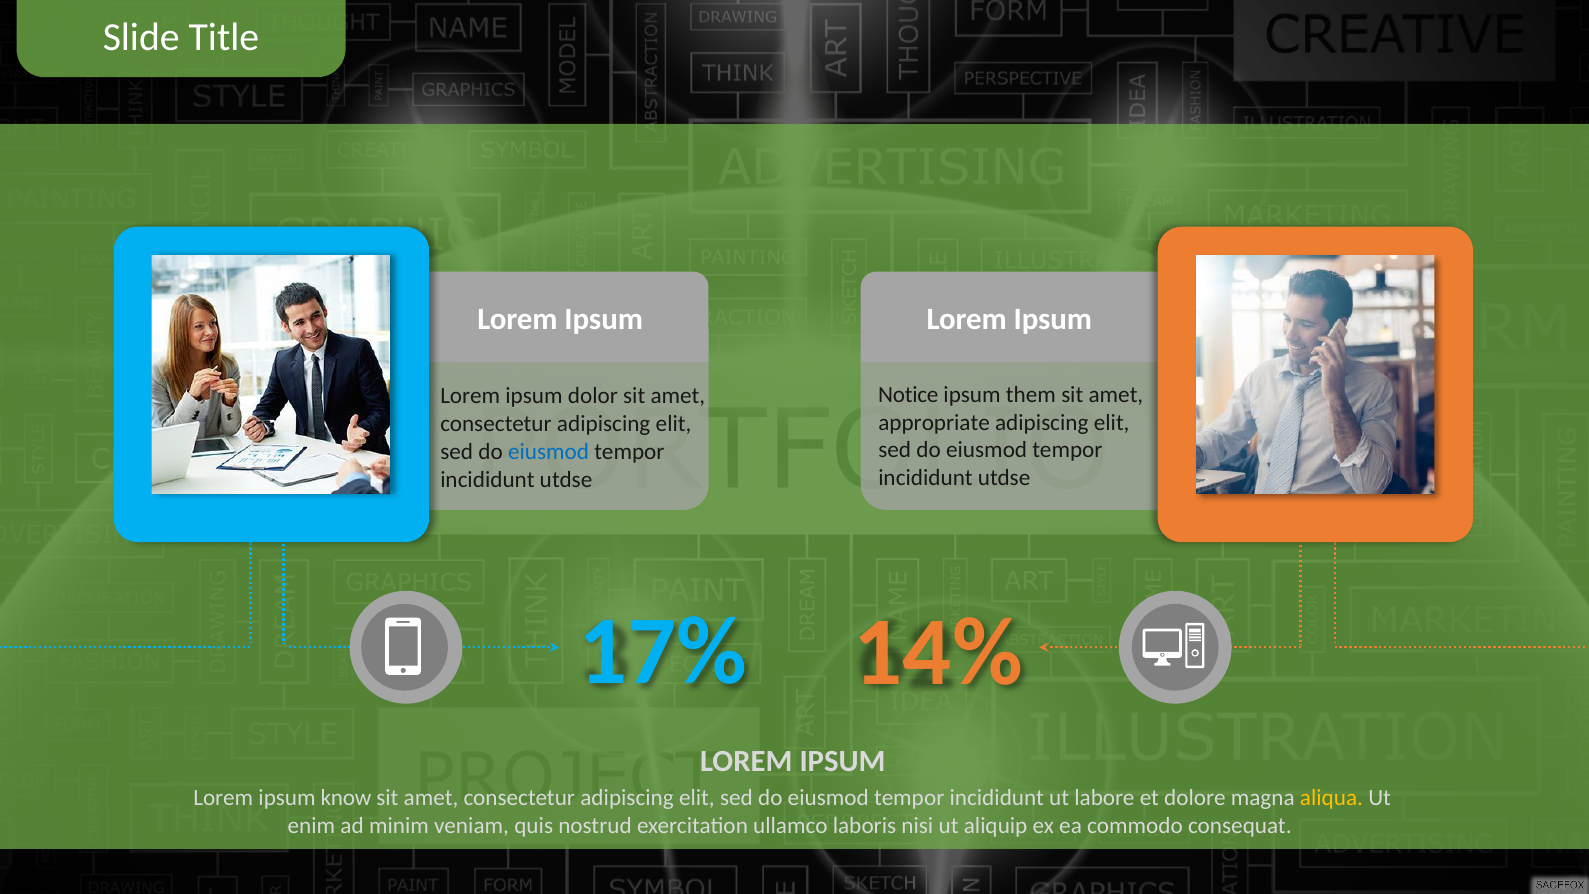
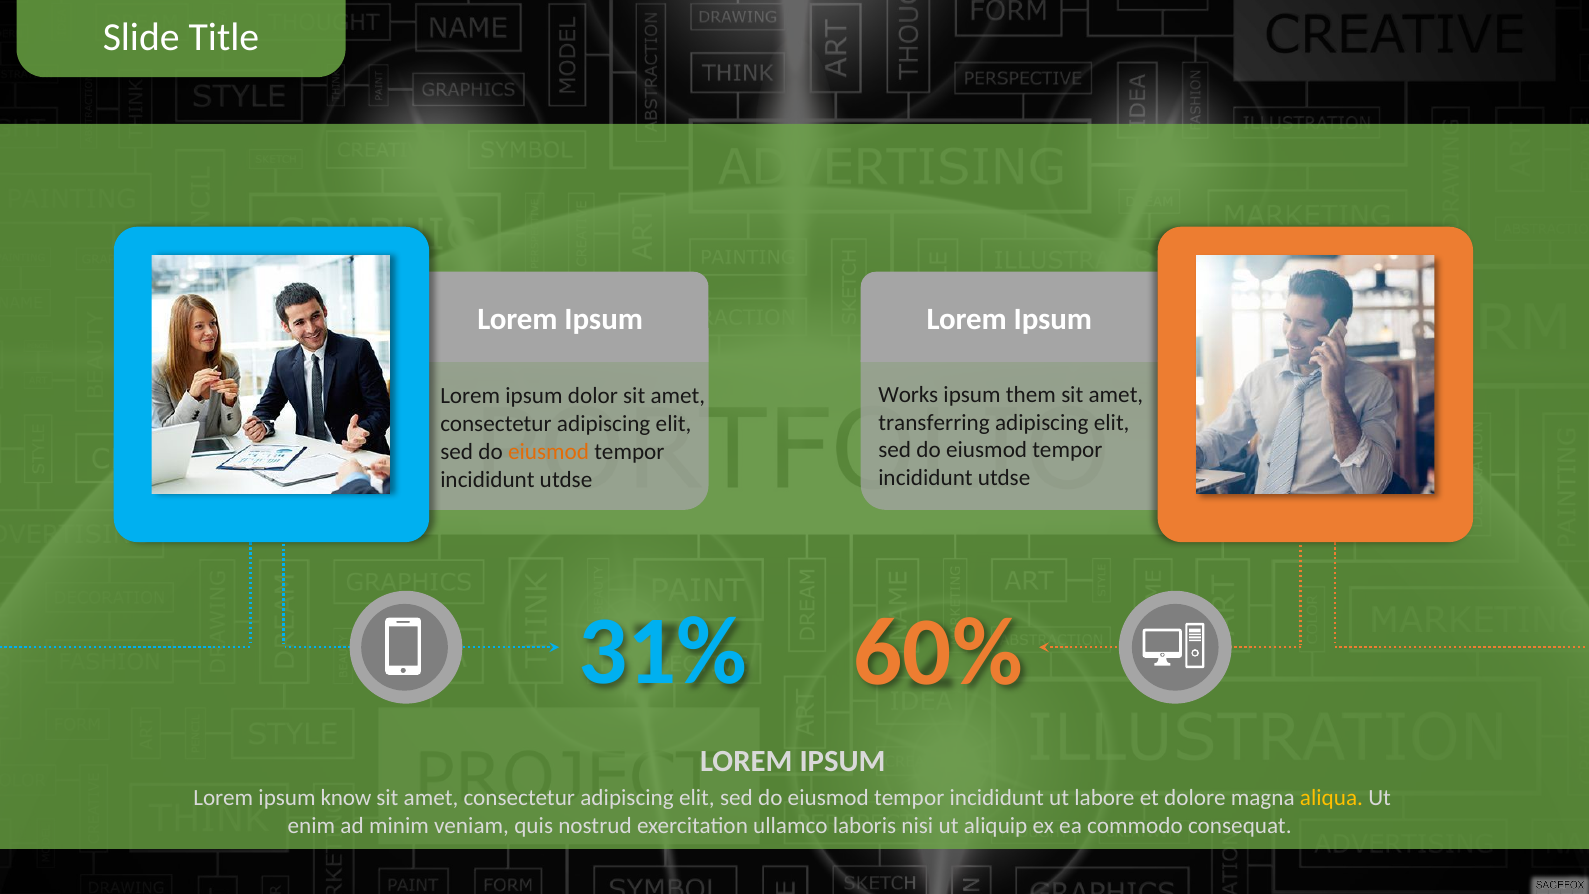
Notice: Notice -> Works
appropriate: appropriate -> transferring
eiusmod at (549, 451) colour: blue -> orange
17%: 17% -> 31%
14%: 14% -> 60%
